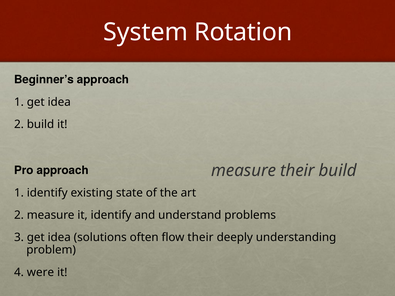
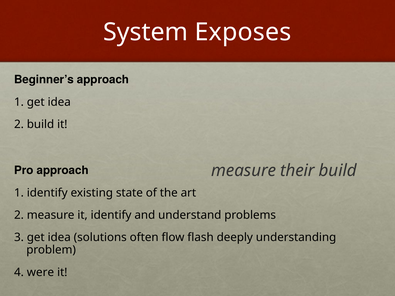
Rotation: Rotation -> Exposes
flow their: their -> flash
